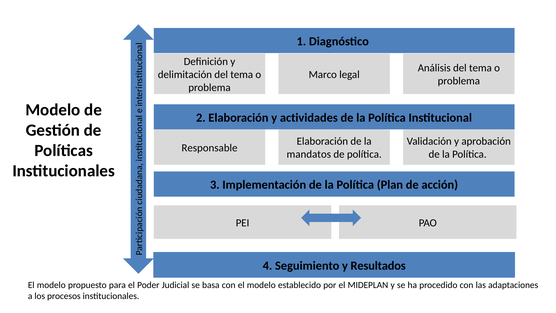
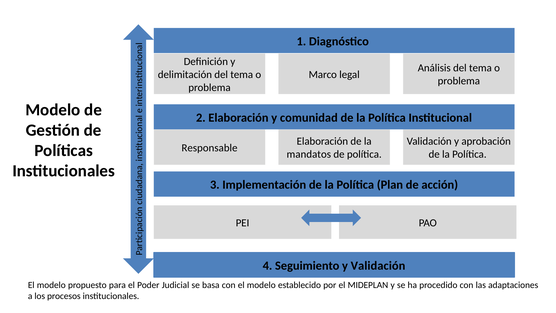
actividades: actividades -> comunidad
y Resultados: Resultados -> Validación
